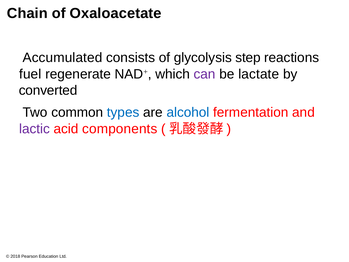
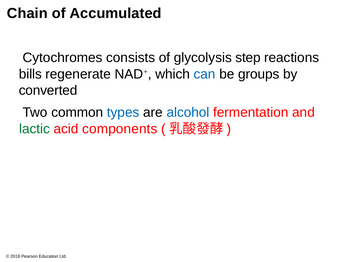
Oxaloacetate: Oxaloacetate -> Accumulated
Accumulated: Accumulated -> Cytochromes
fuel: fuel -> bills
can colour: purple -> blue
lactate: lactate -> groups
lactic colour: purple -> green
